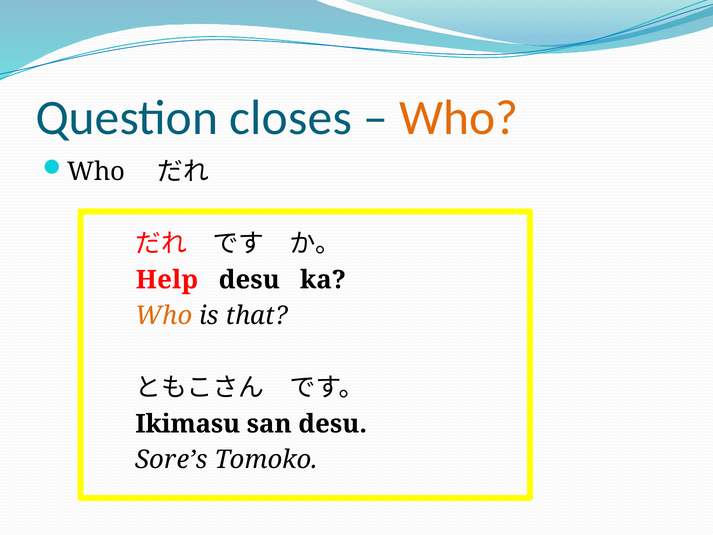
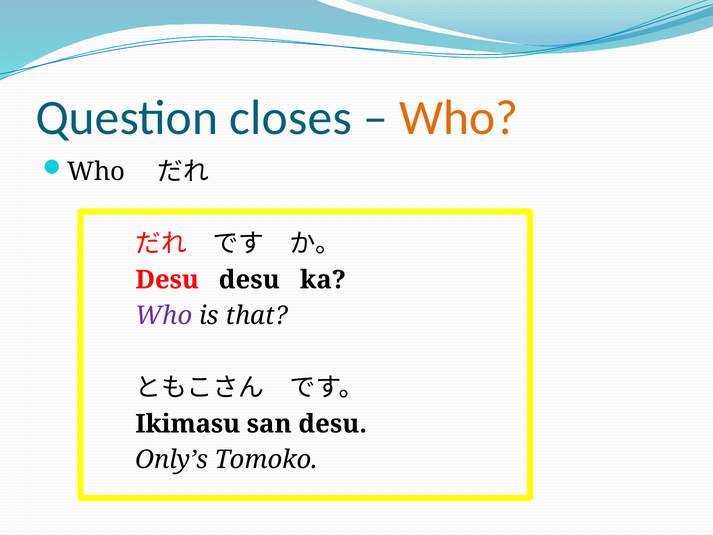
Help at (167, 280): Help -> Desu
Who at (164, 316) colour: orange -> purple
Sore’s: Sore’s -> Only’s
